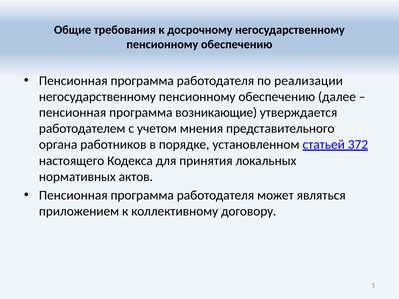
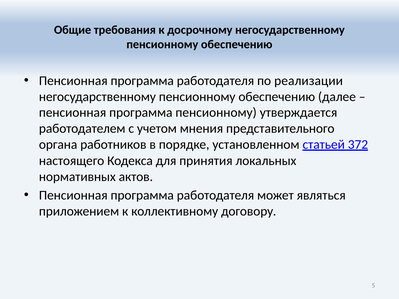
программа возникающие: возникающие -> пенсионному
